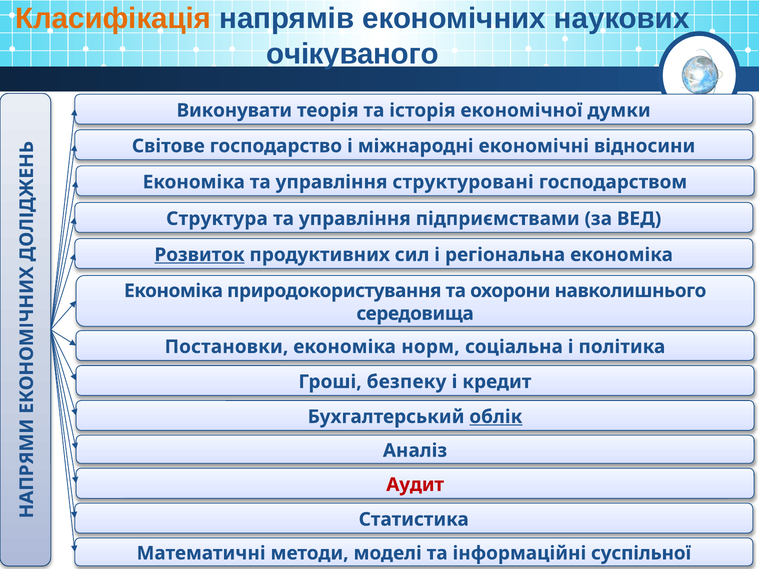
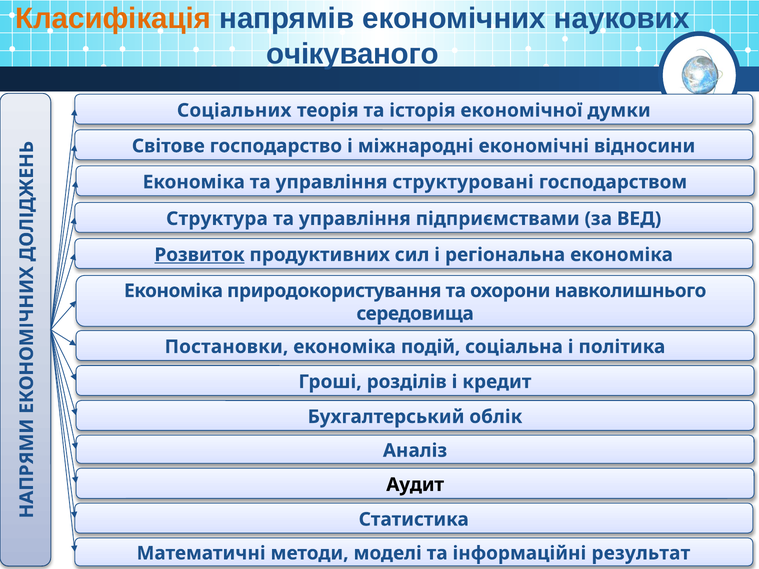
Виконувати: Виконувати -> Соціальних
норм: норм -> подій
безпеку: безпеку -> розділів
облік underline: present -> none
Аудит colour: red -> black
суспільної: суспільної -> результат
